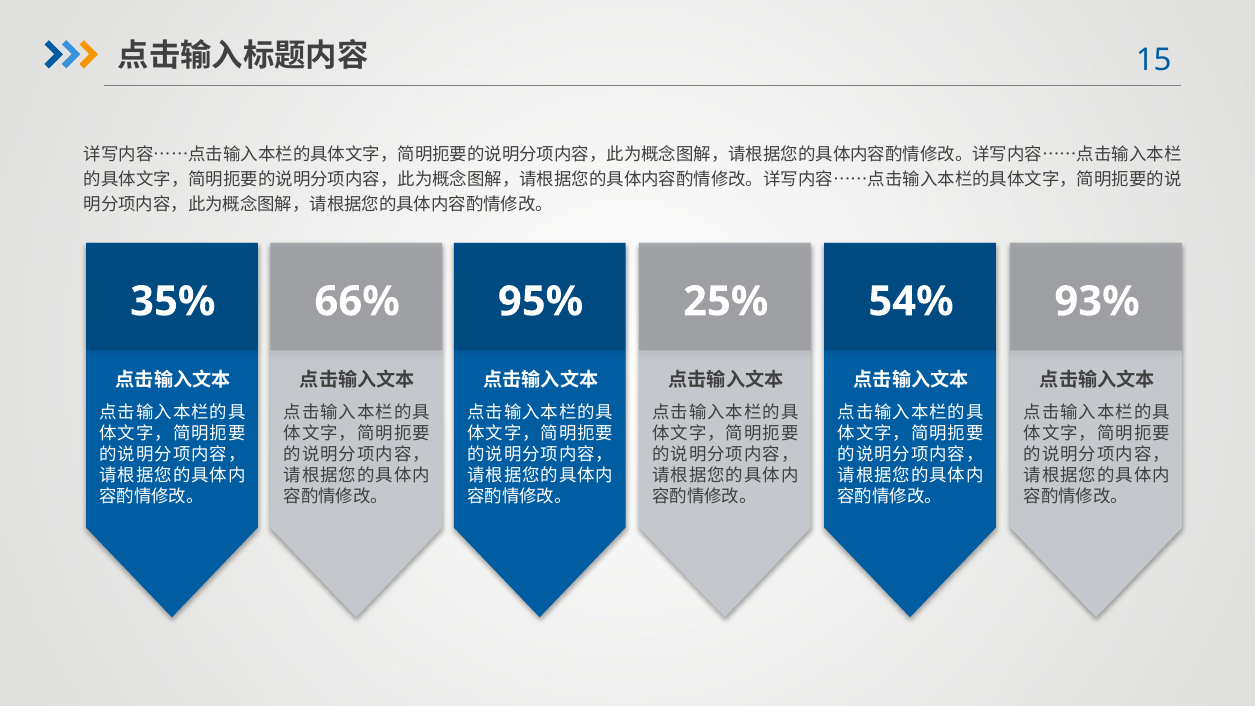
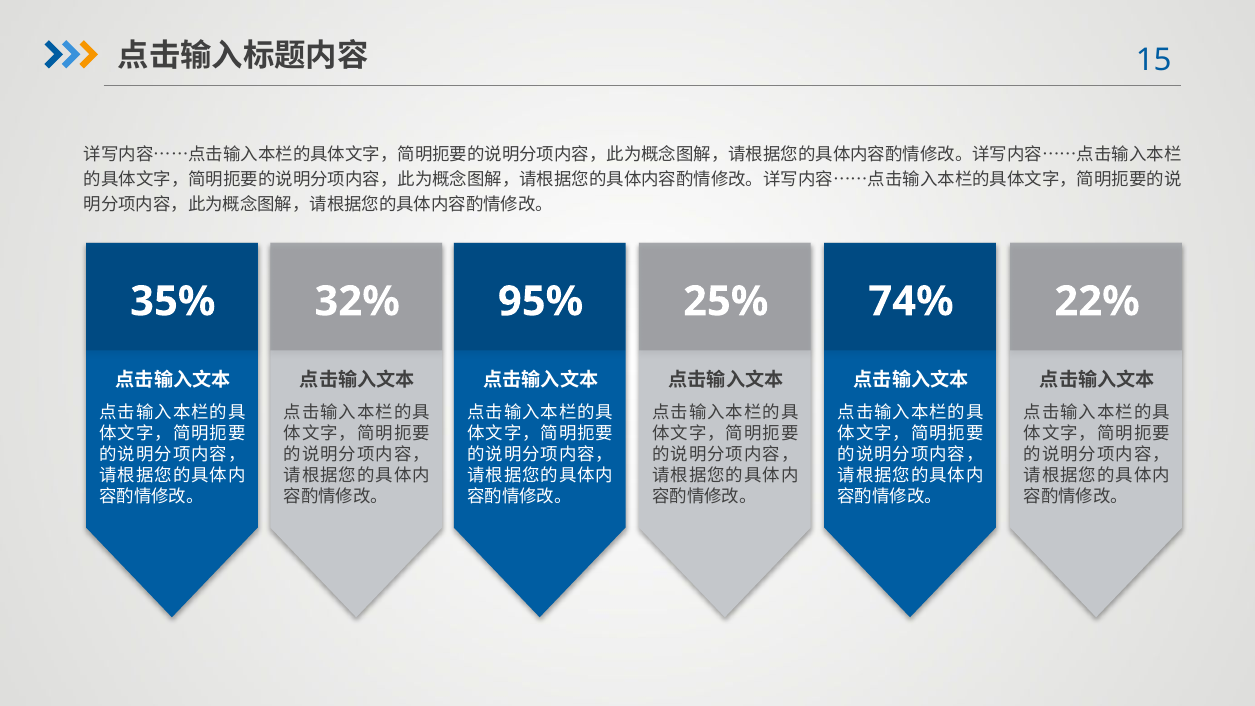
66%: 66% -> 32%
54%: 54% -> 74%
93%: 93% -> 22%
